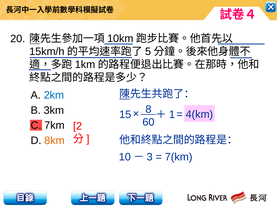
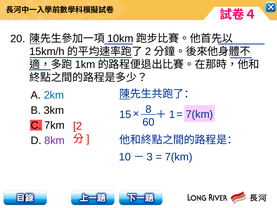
5 at (148, 52): 5 -> 2
4(km at (199, 114): 4(km -> 7(km
8km colour: orange -> purple
